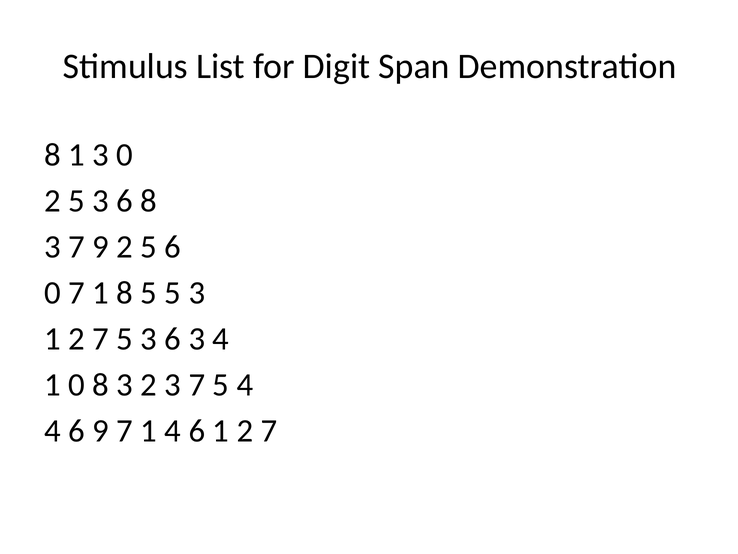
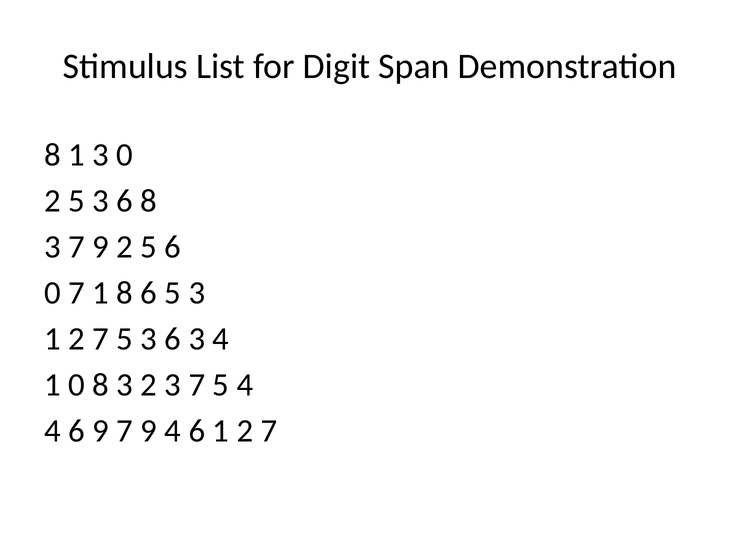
8 5: 5 -> 6
9 7 1: 1 -> 9
